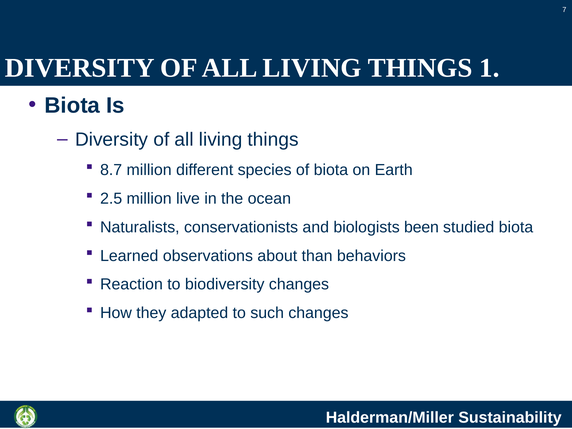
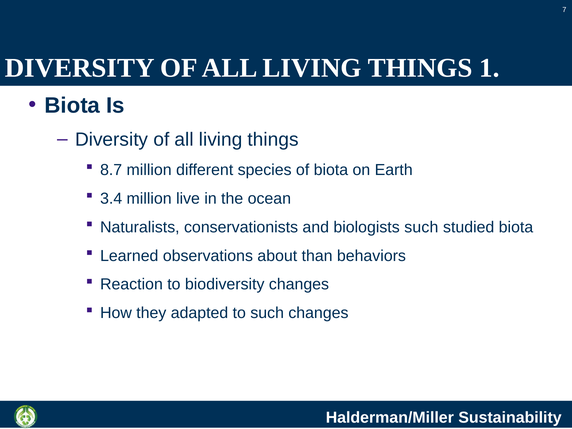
2.5: 2.5 -> 3.4
biologists been: been -> such
